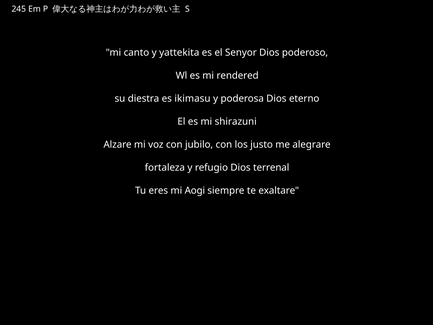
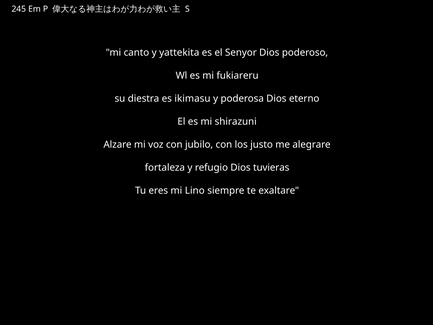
rendered: rendered -> fukiareru
terrenal: terrenal -> tuvieras
Aogi: Aogi -> Lino
